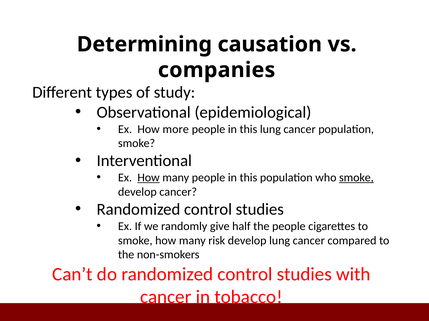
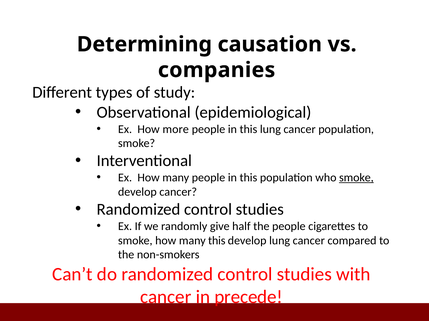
How at (149, 178) underline: present -> none
many risk: risk -> this
tobacco: tobacco -> precede
